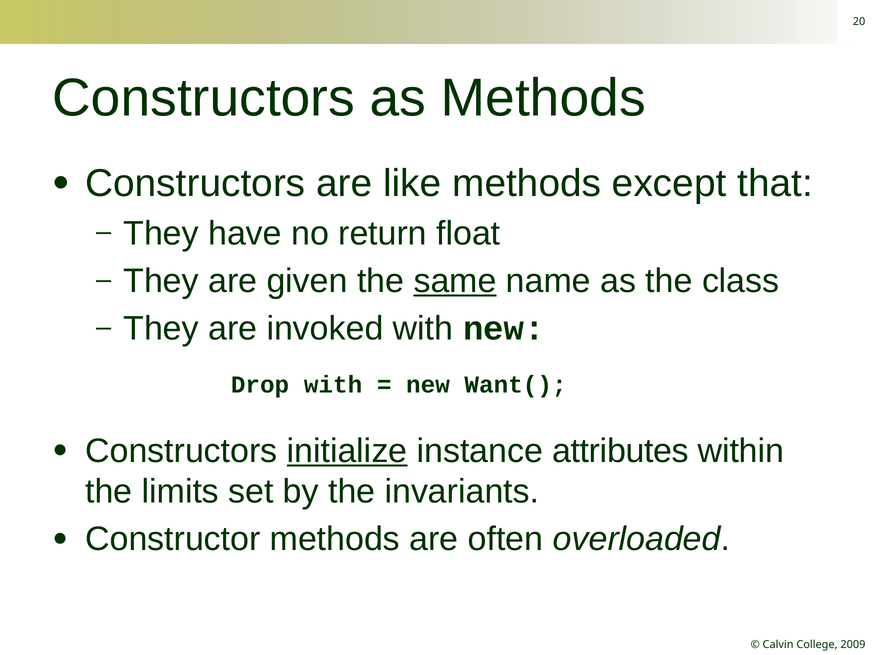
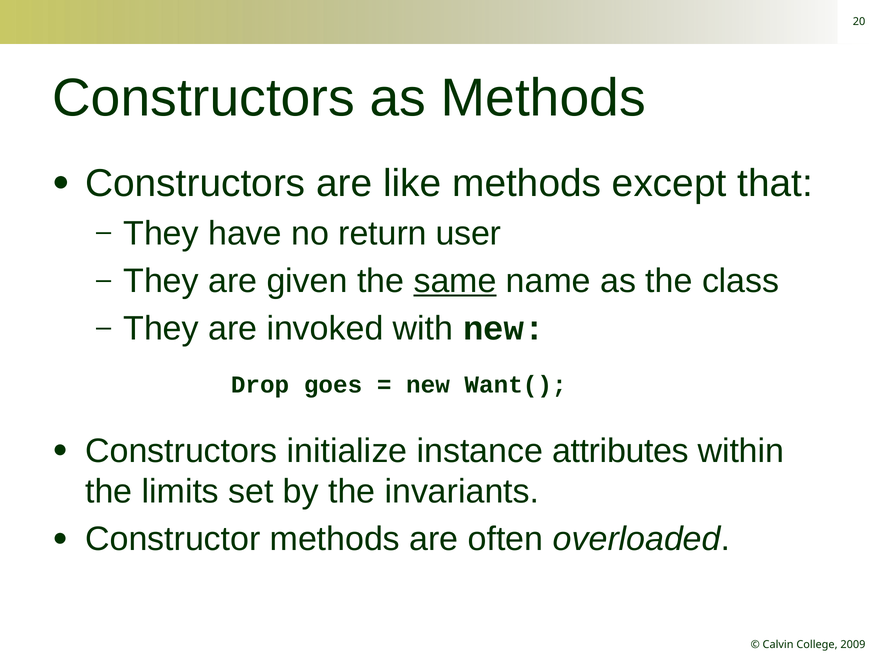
float: float -> user
Drop with: with -> goes
initialize underline: present -> none
